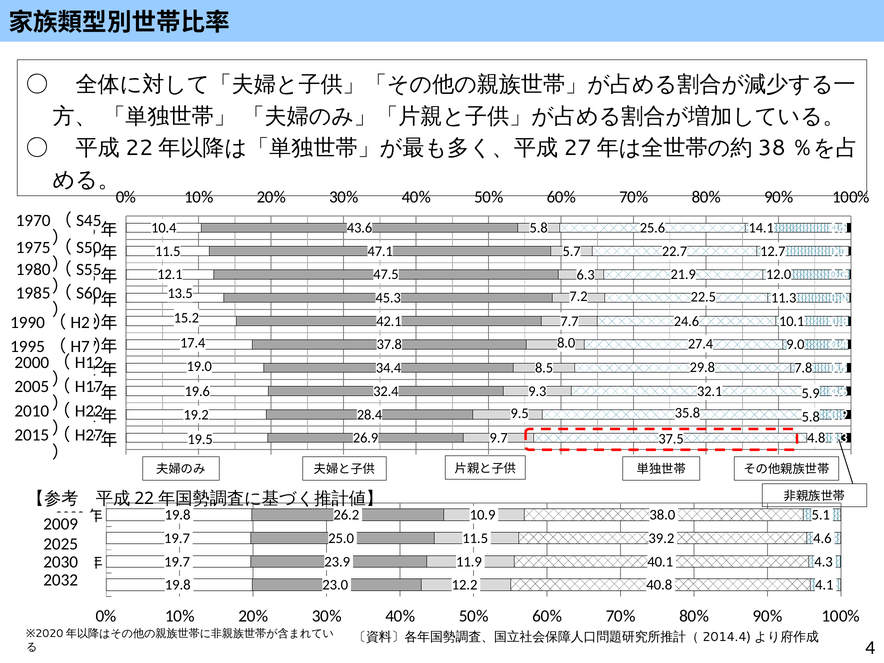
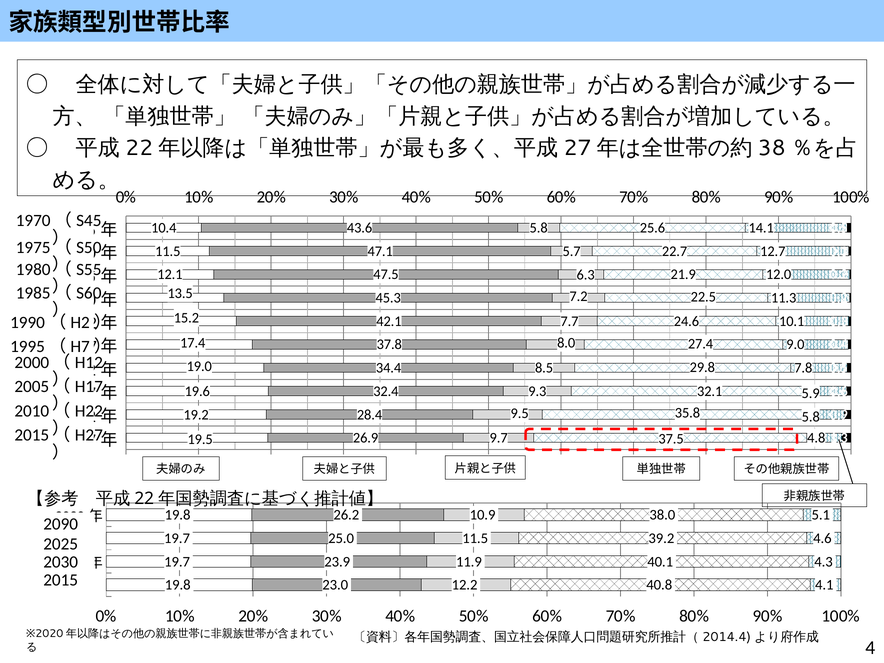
2009: 2009 -> 2090
2032: 2032 -> 2015
